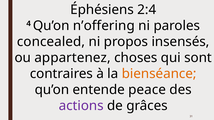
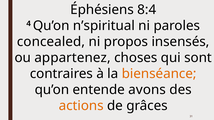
2:4: 2:4 -> 8:4
n’offering: n’offering -> n’spiritual
peace: peace -> avons
actions colour: purple -> orange
